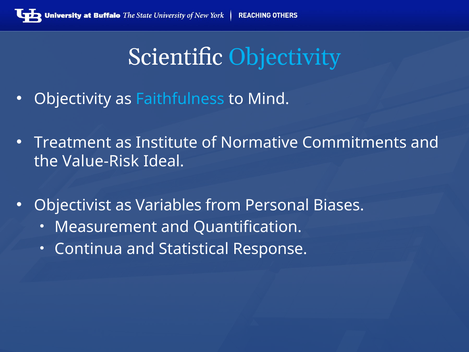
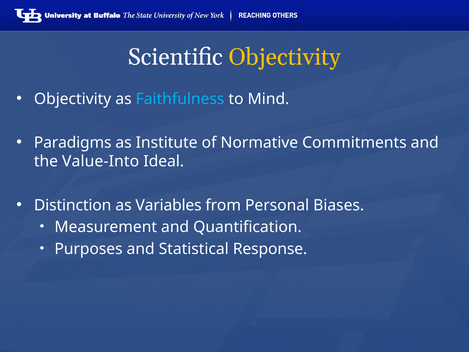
Objectivity at (285, 57) colour: light blue -> yellow
Treatment: Treatment -> Paradigms
Value-Risk: Value-Risk -> Value-Into
Objectivist: Objectivist -> Distinction
Continua: Continua -> Purposes
